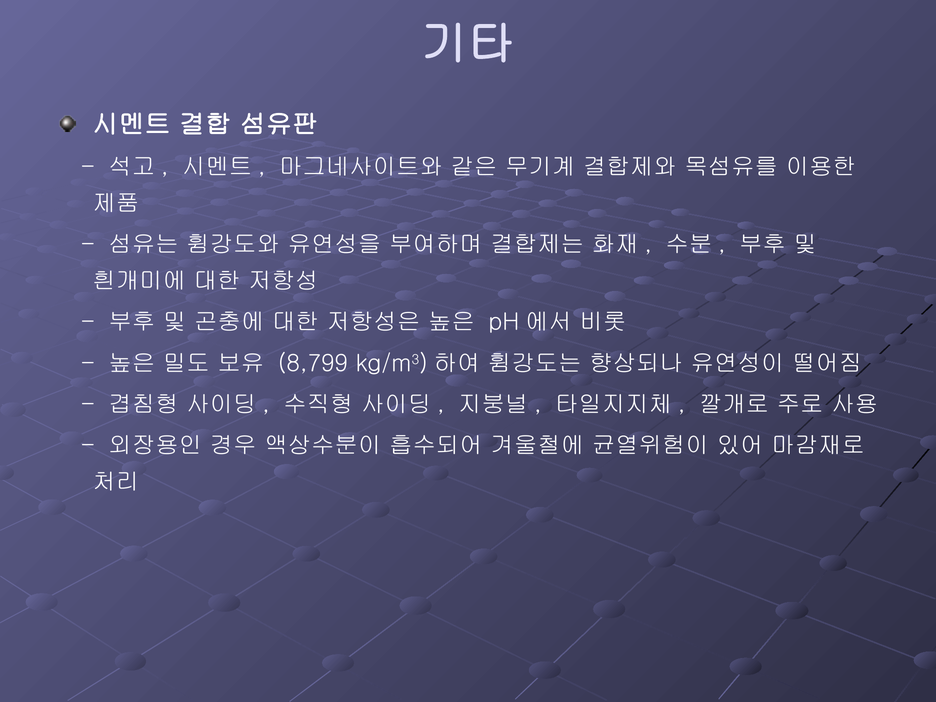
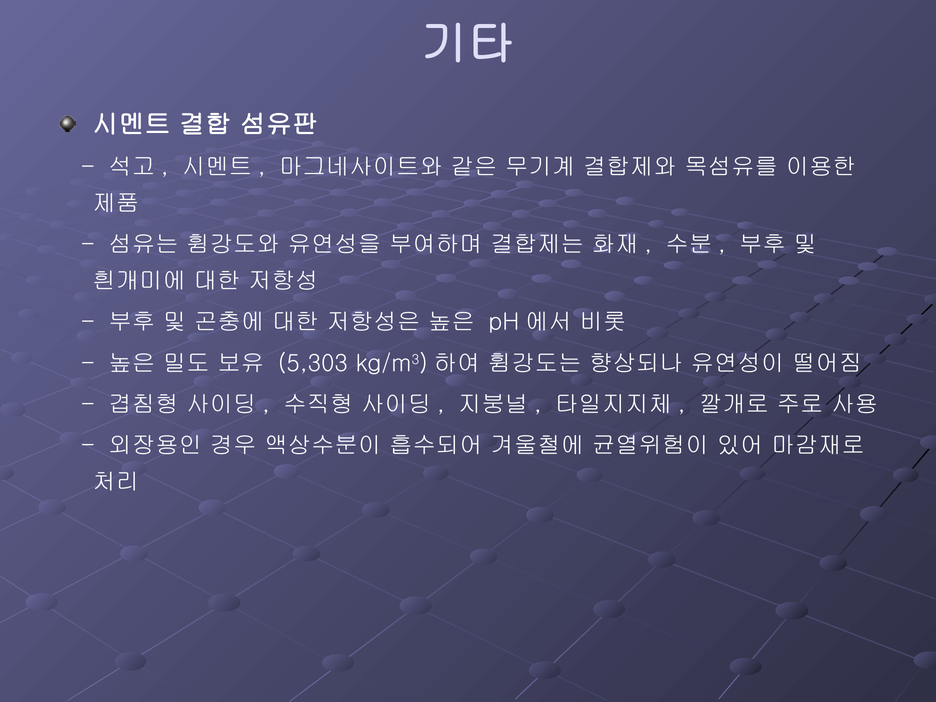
8,799: 8,799 -> 5,303
